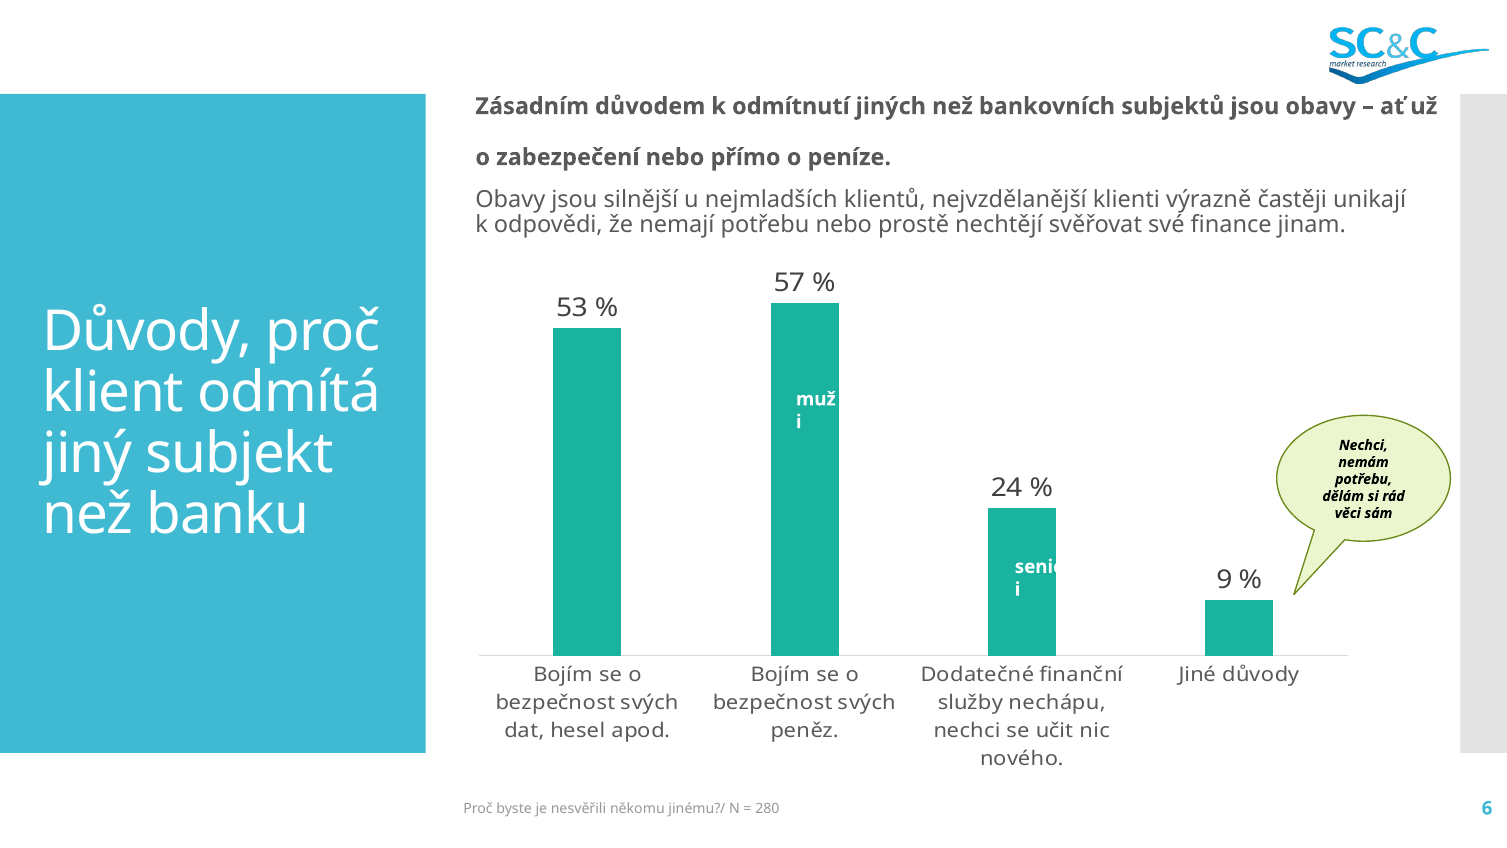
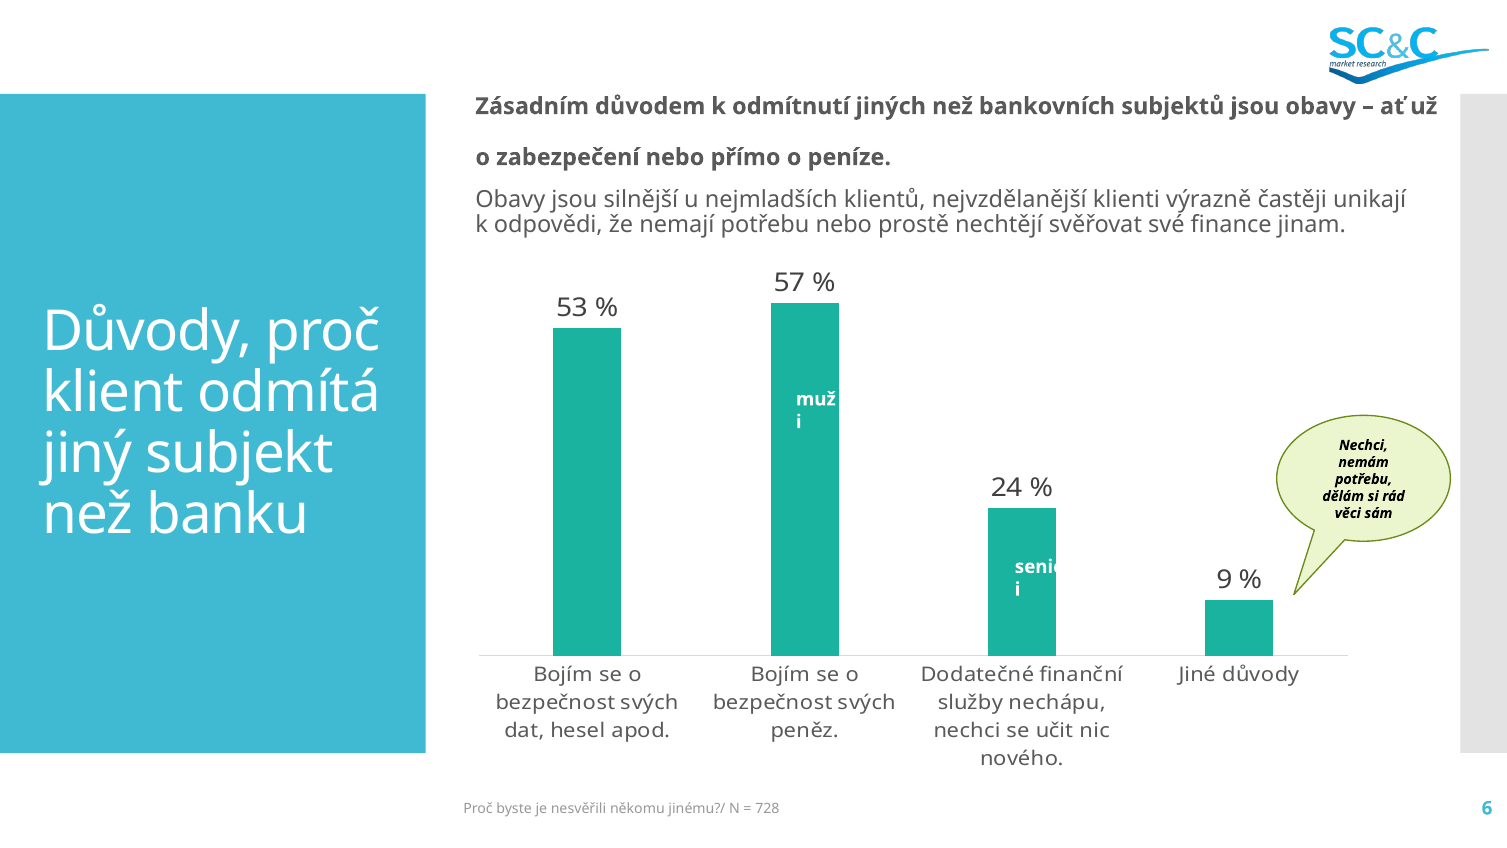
280: 280 -> 728
